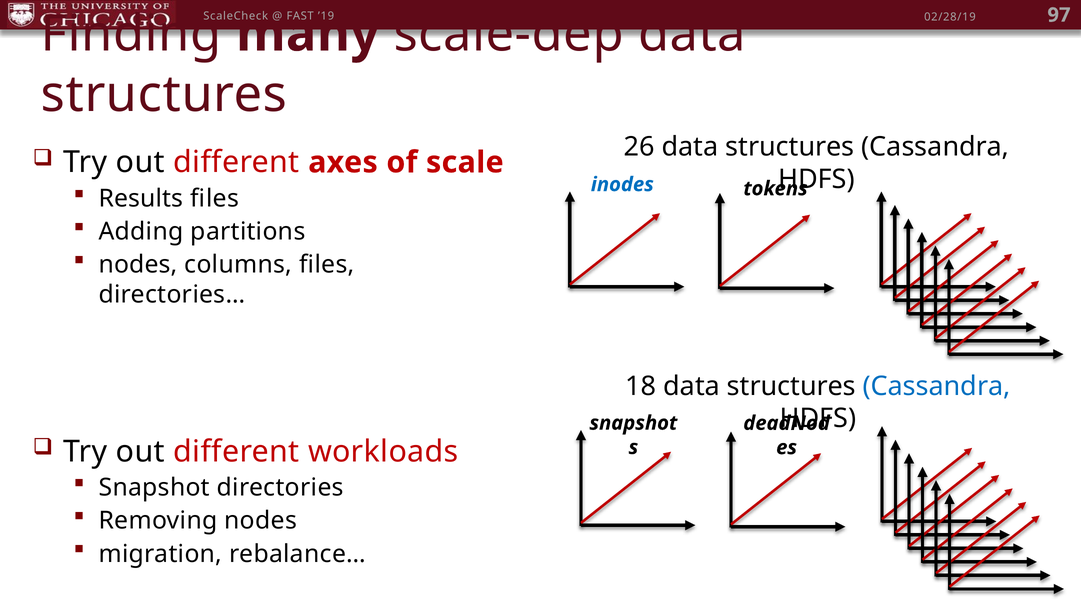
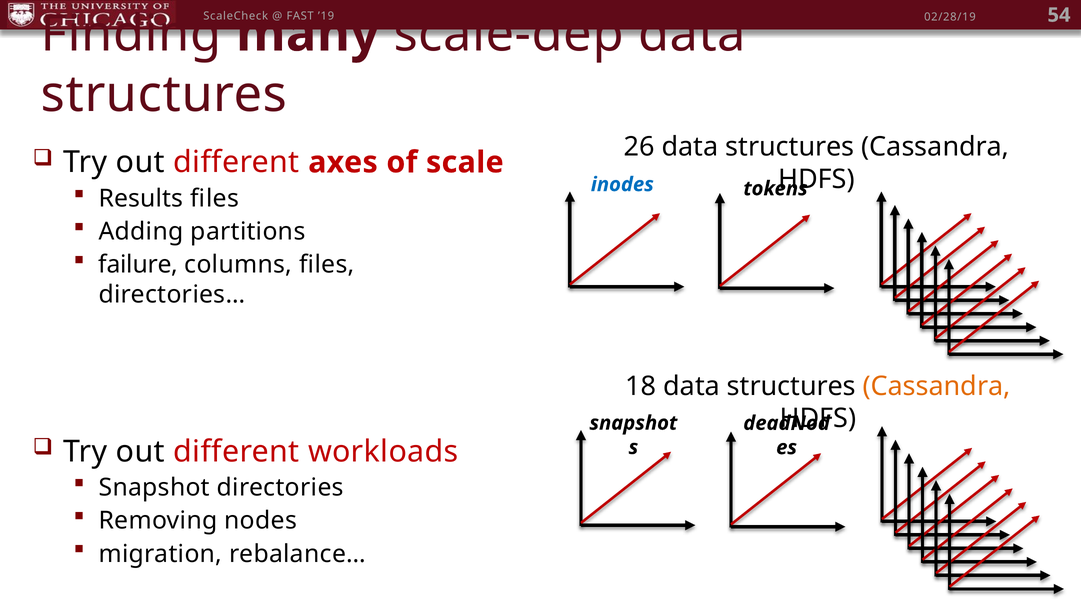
97: 97 -> 54
nodes at (138, 265): nodes -> failure
Cassandra at (937, 386) colour: blue -> orange
